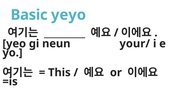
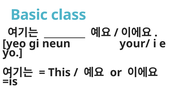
yeyo: yeyo -> class
